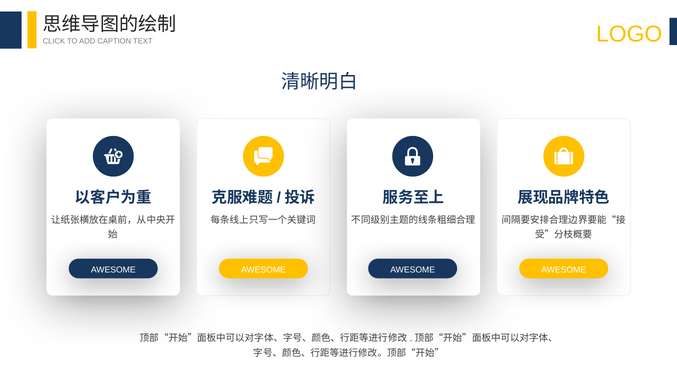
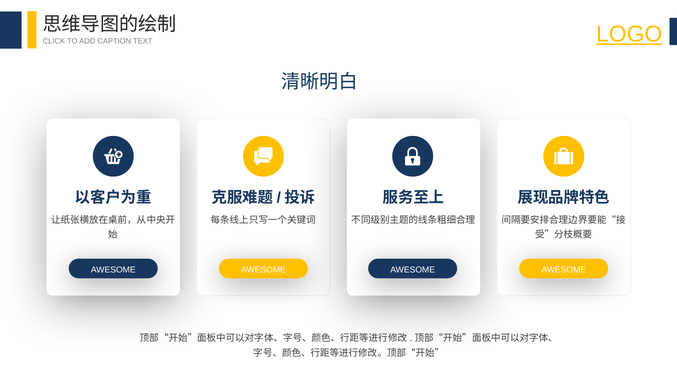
LOGO underline: none -> present
